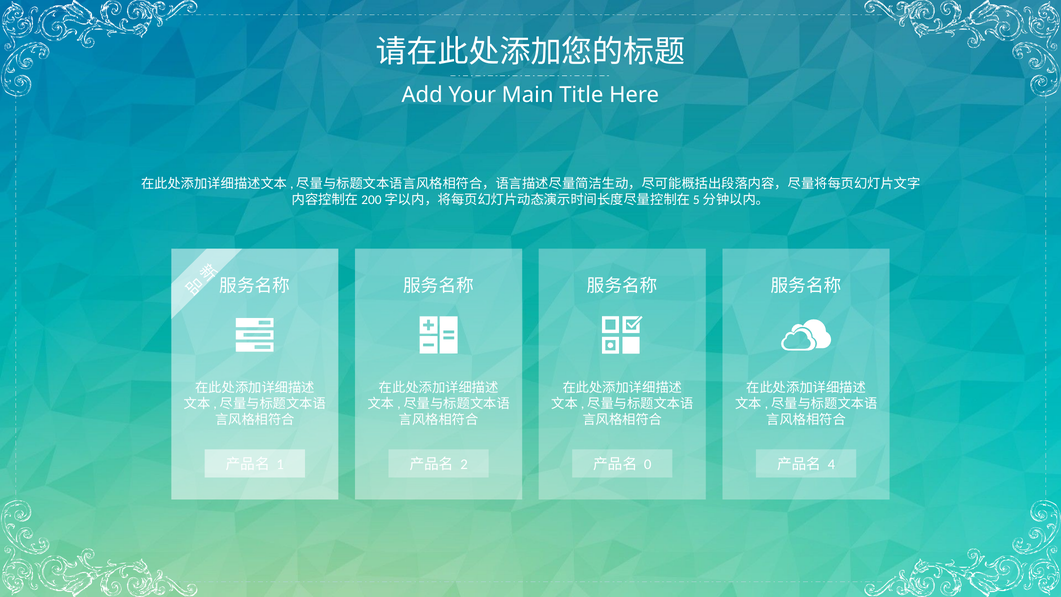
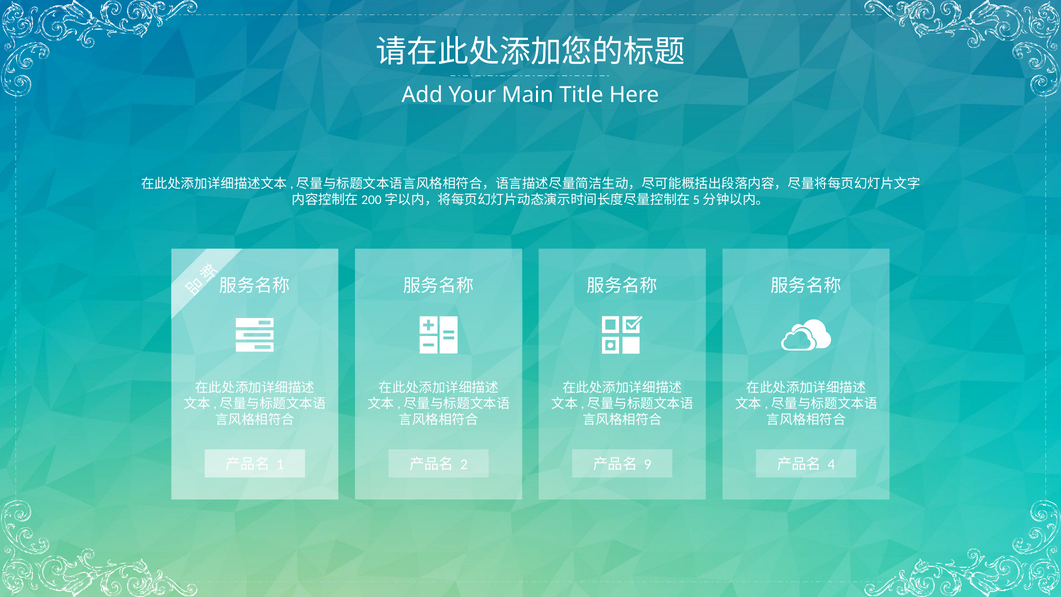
0: 0 -> 9
